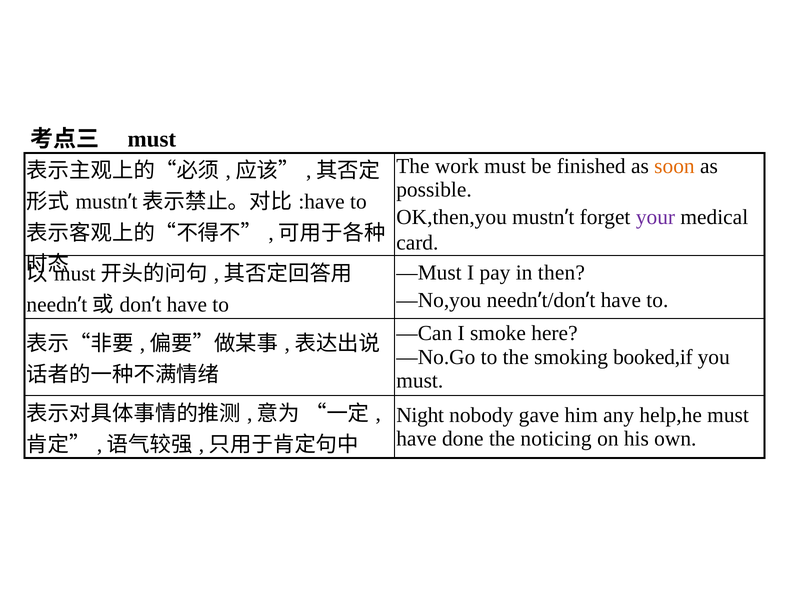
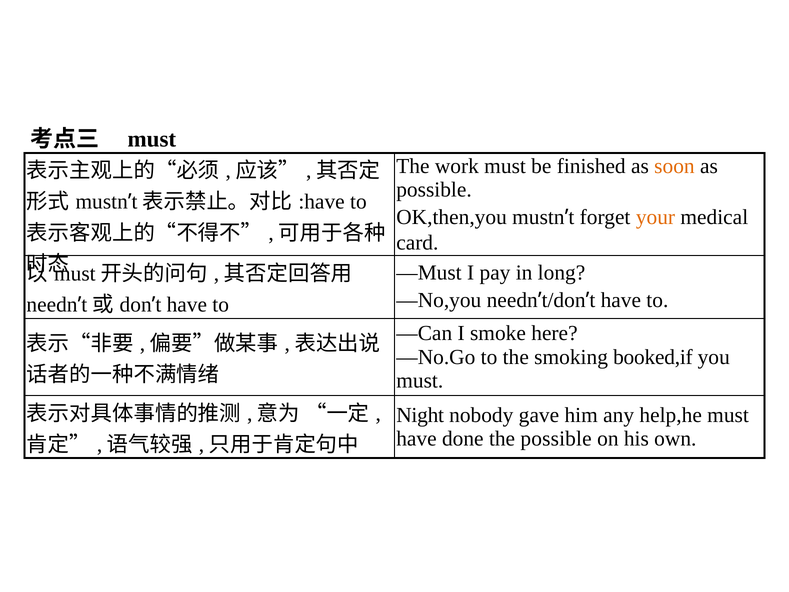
your colour: purple -> orange
then: then -> long
the noticing: noticing -> possible
